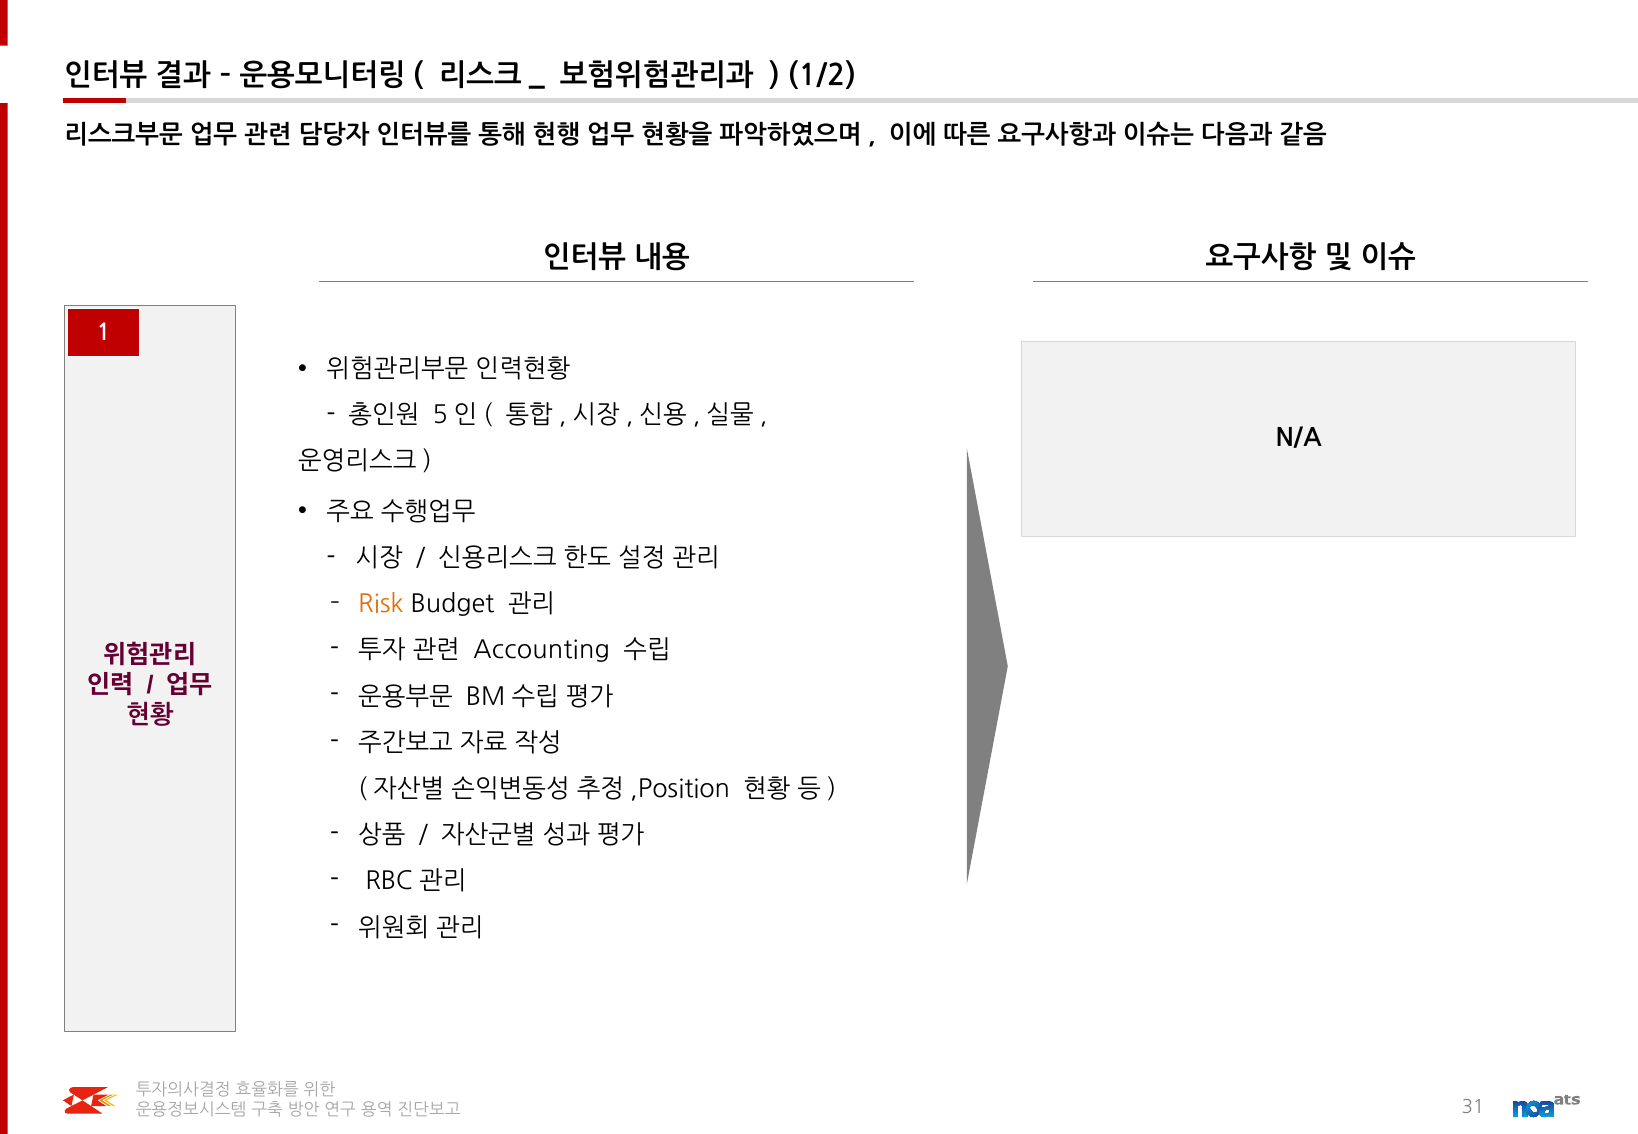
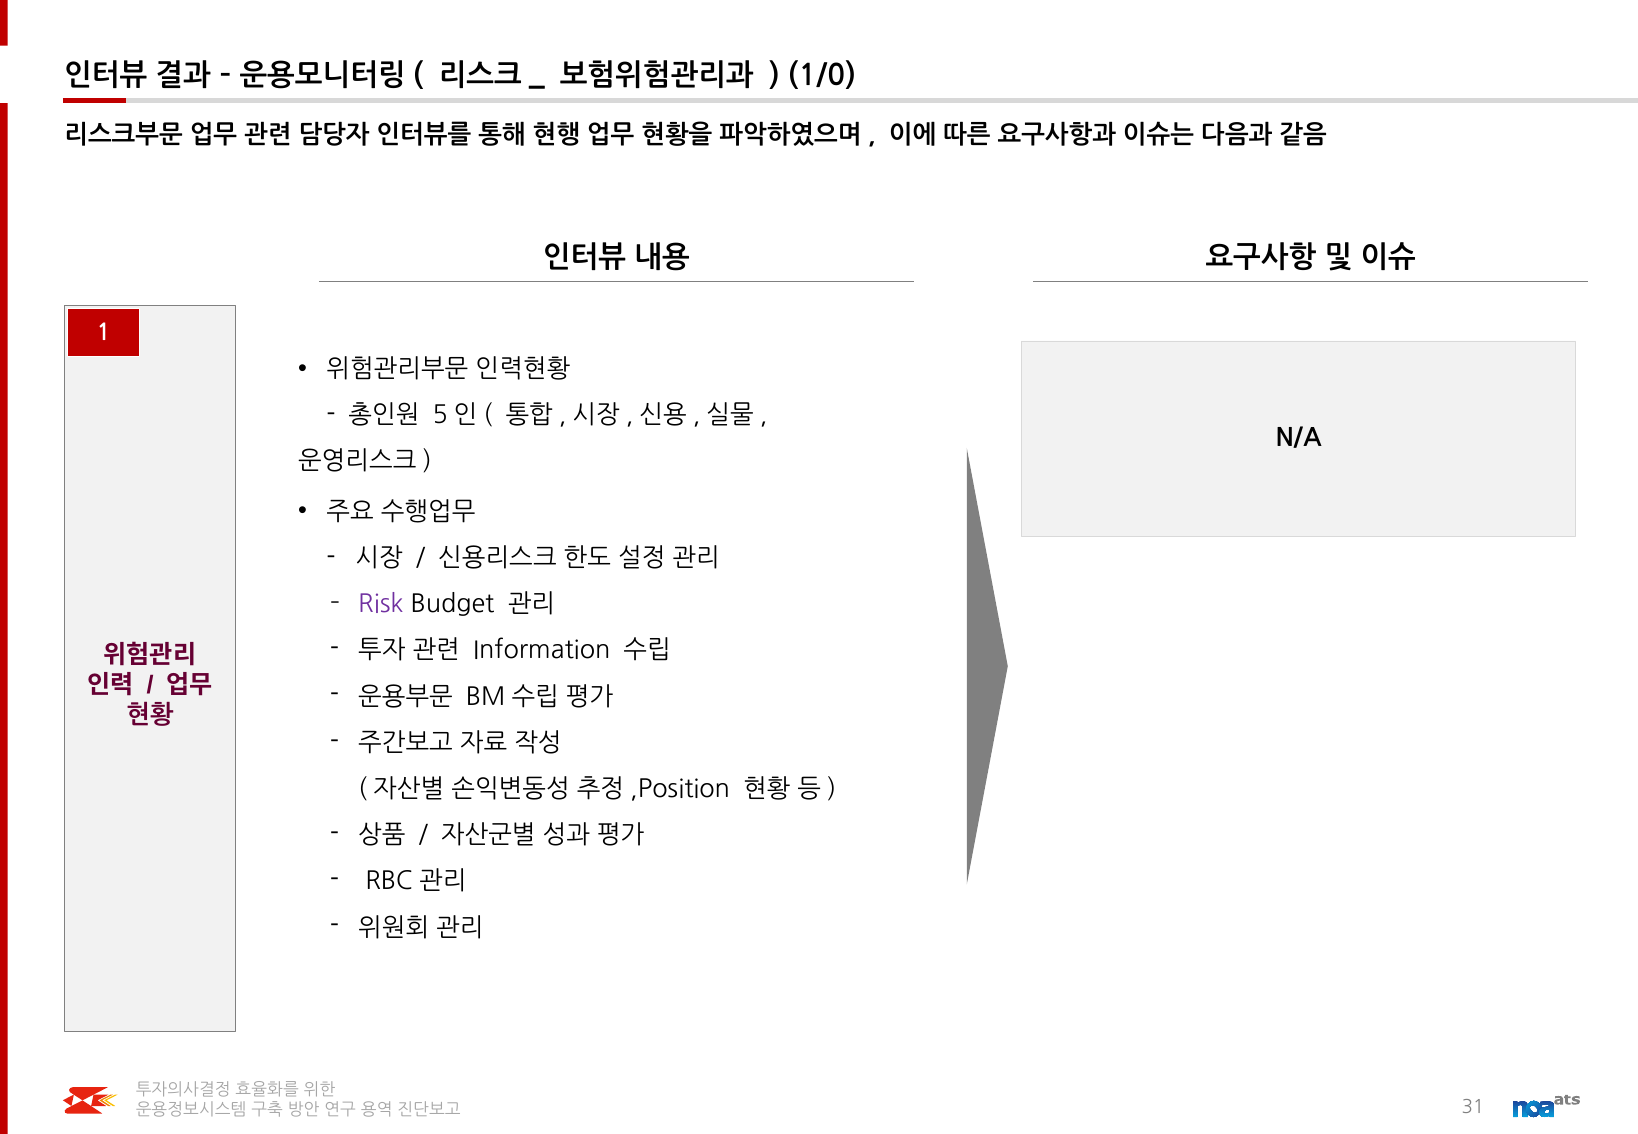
1/2: 1/2 -> 1/0
Risk colour: orange -> purple
Accounting: Accounting -> Information
